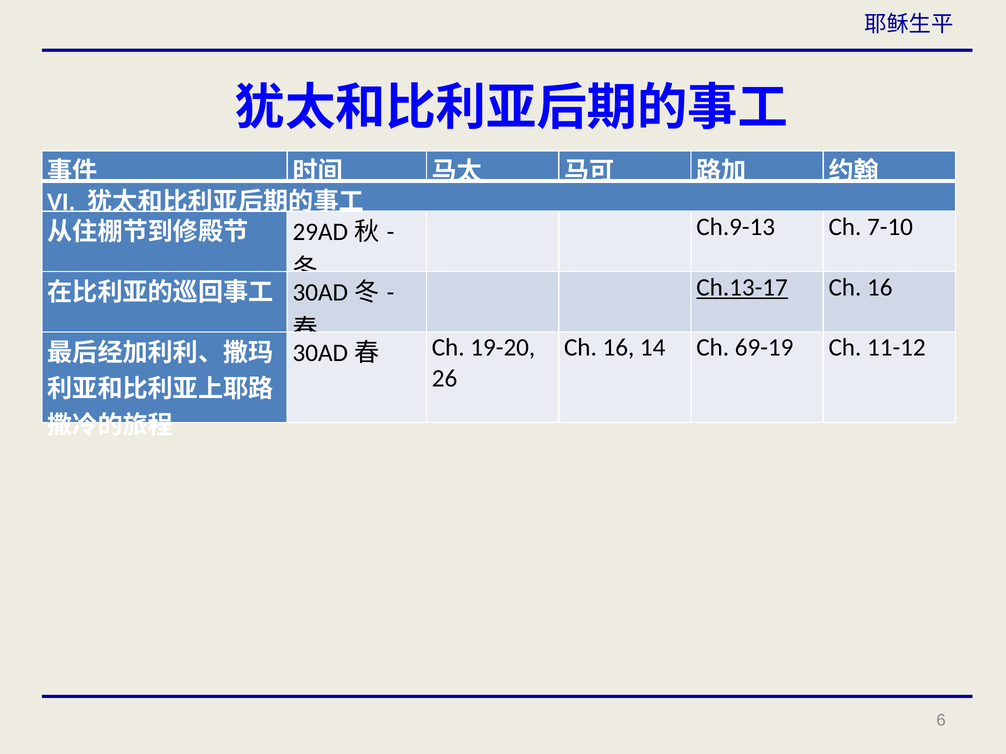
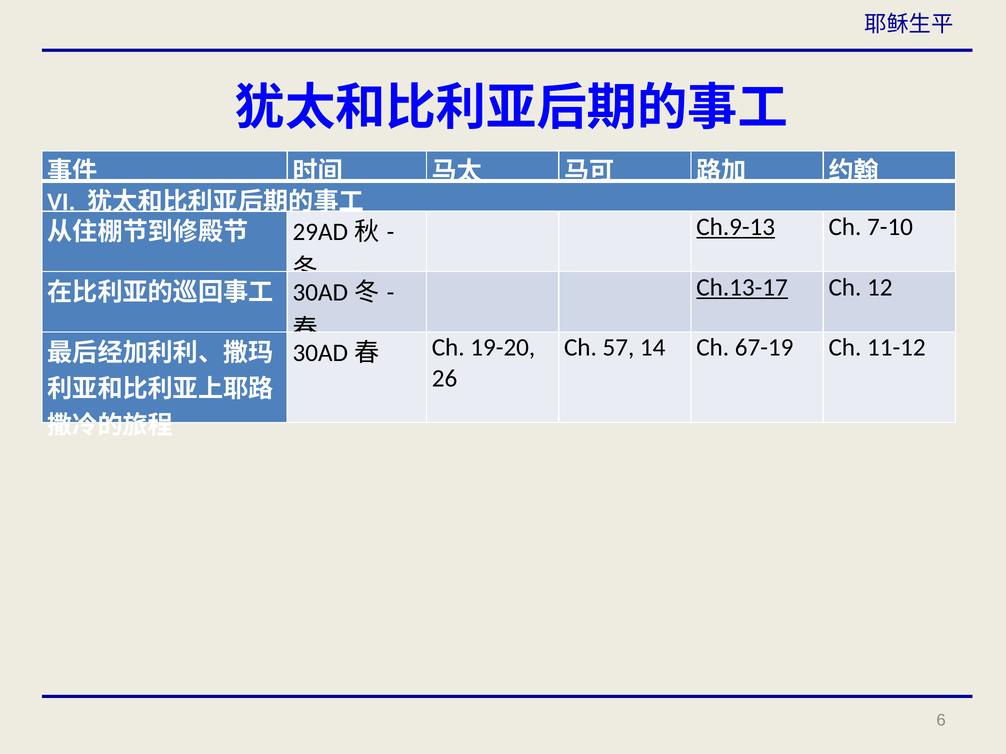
Ch.9-13 underline: none -> present
16 at (880, 287): 16 -> 12
16 at (618, 348): 16 -> 57
69-19: 69-19 -> 67-19
